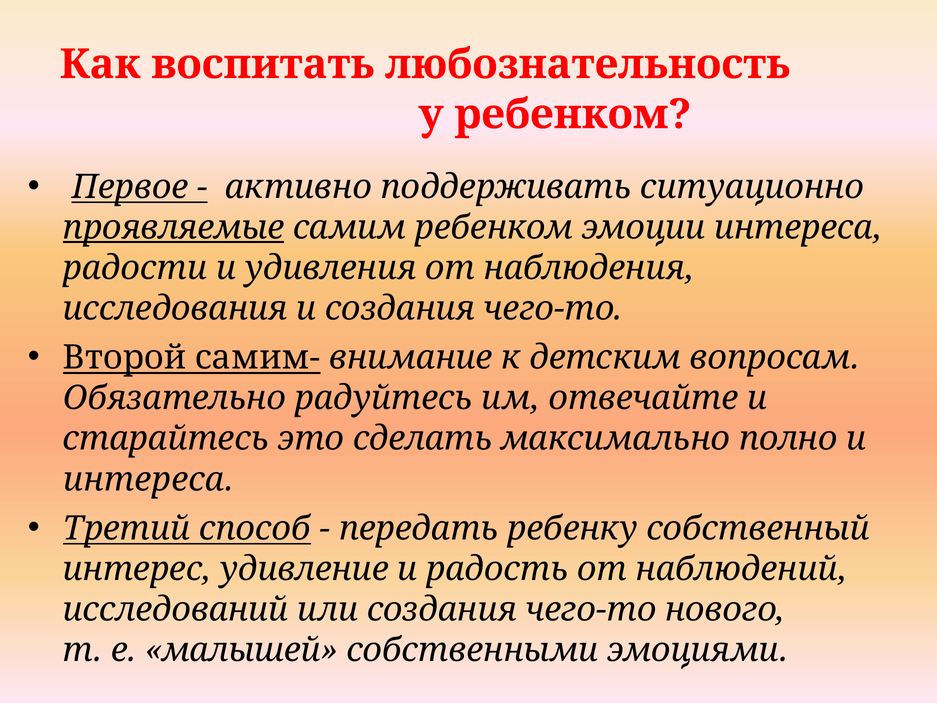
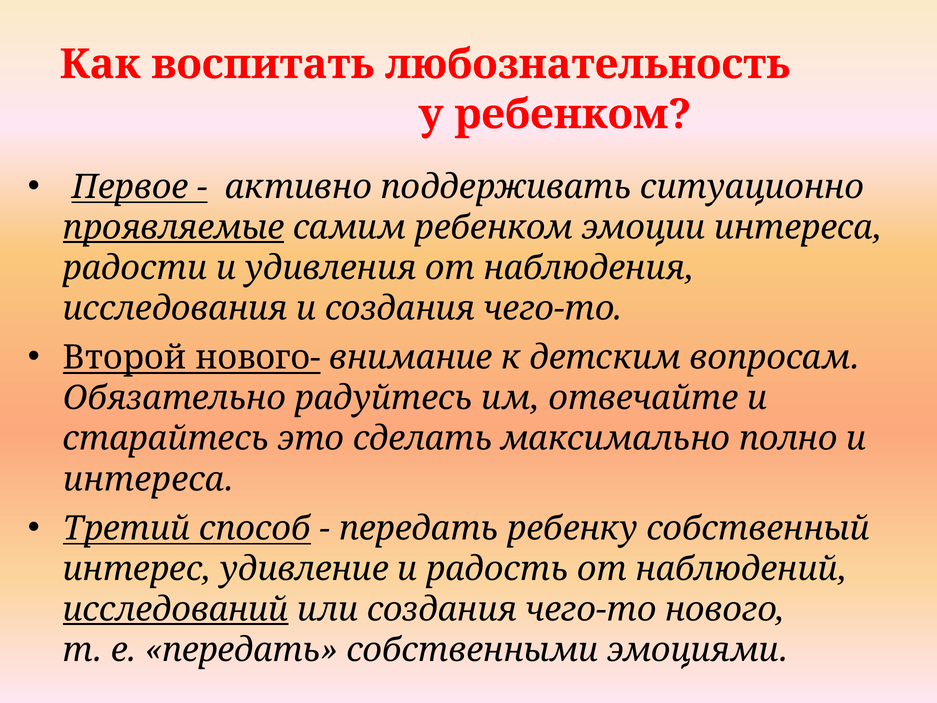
самим-: самим- -> нового-
исследований underline: none -> present
е малышей: малышей -> передать
